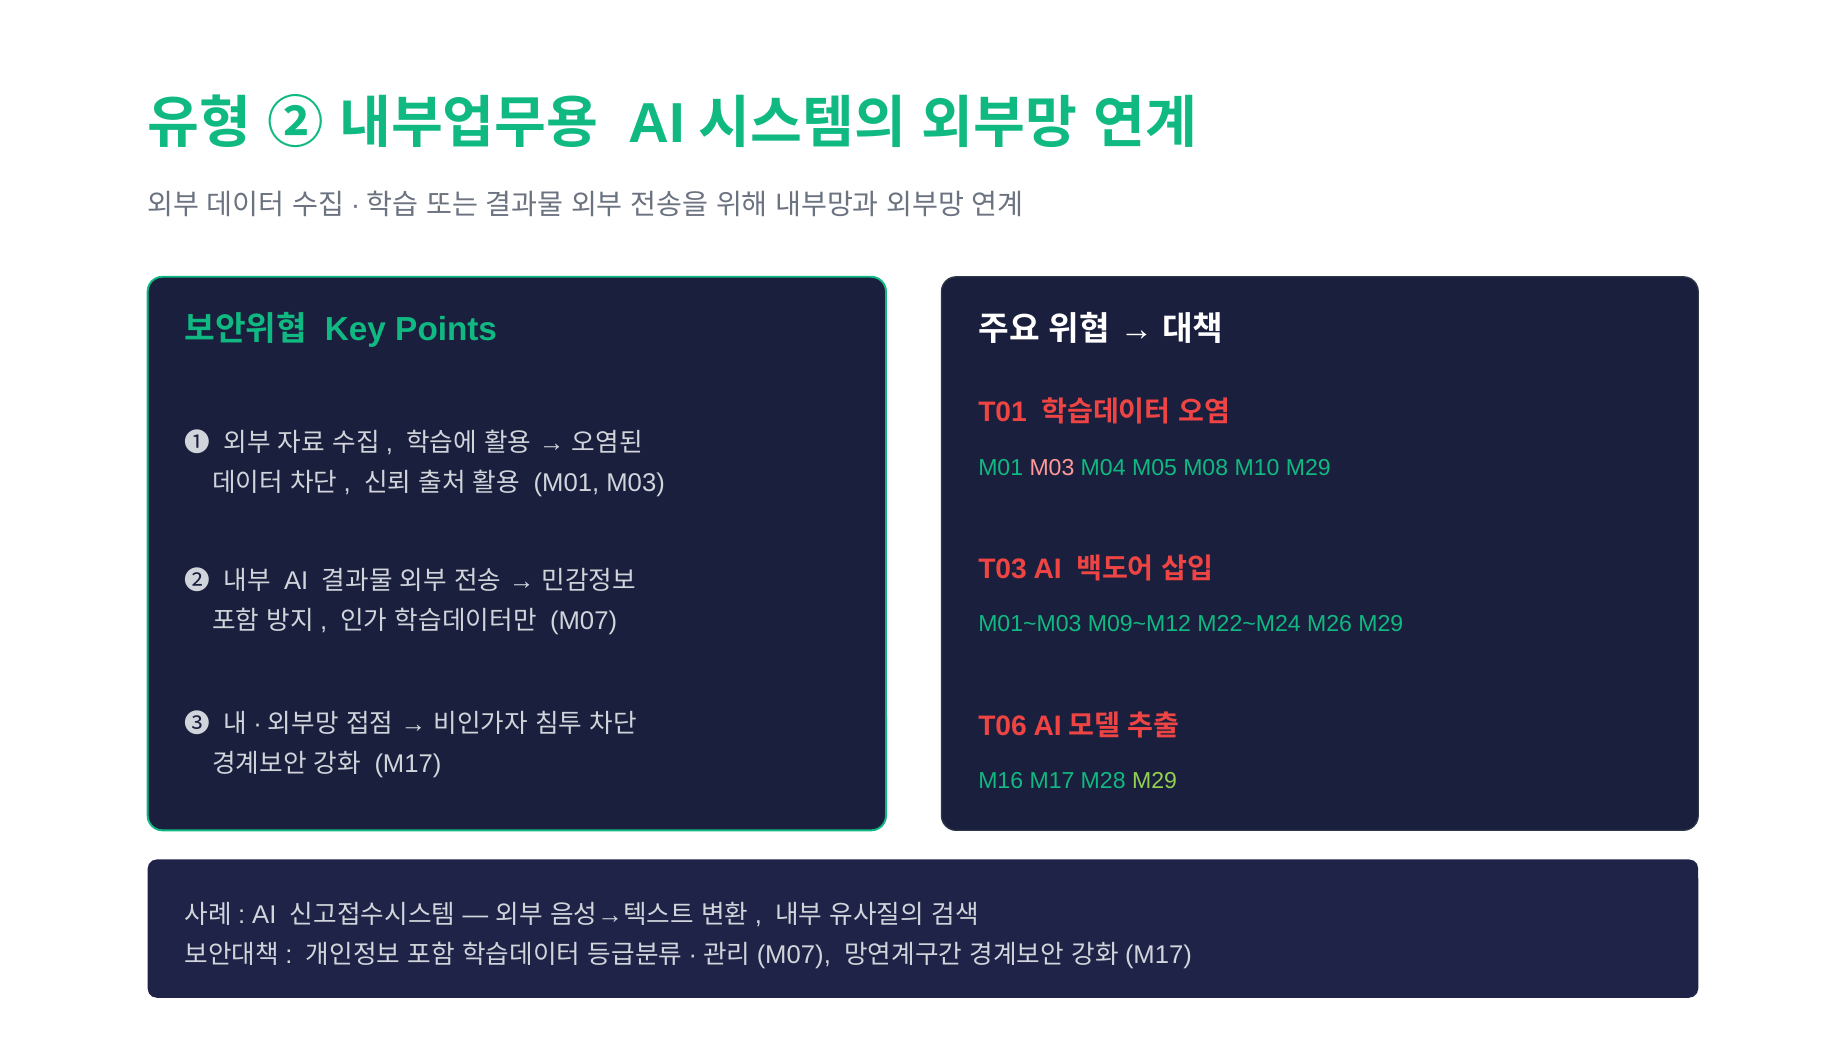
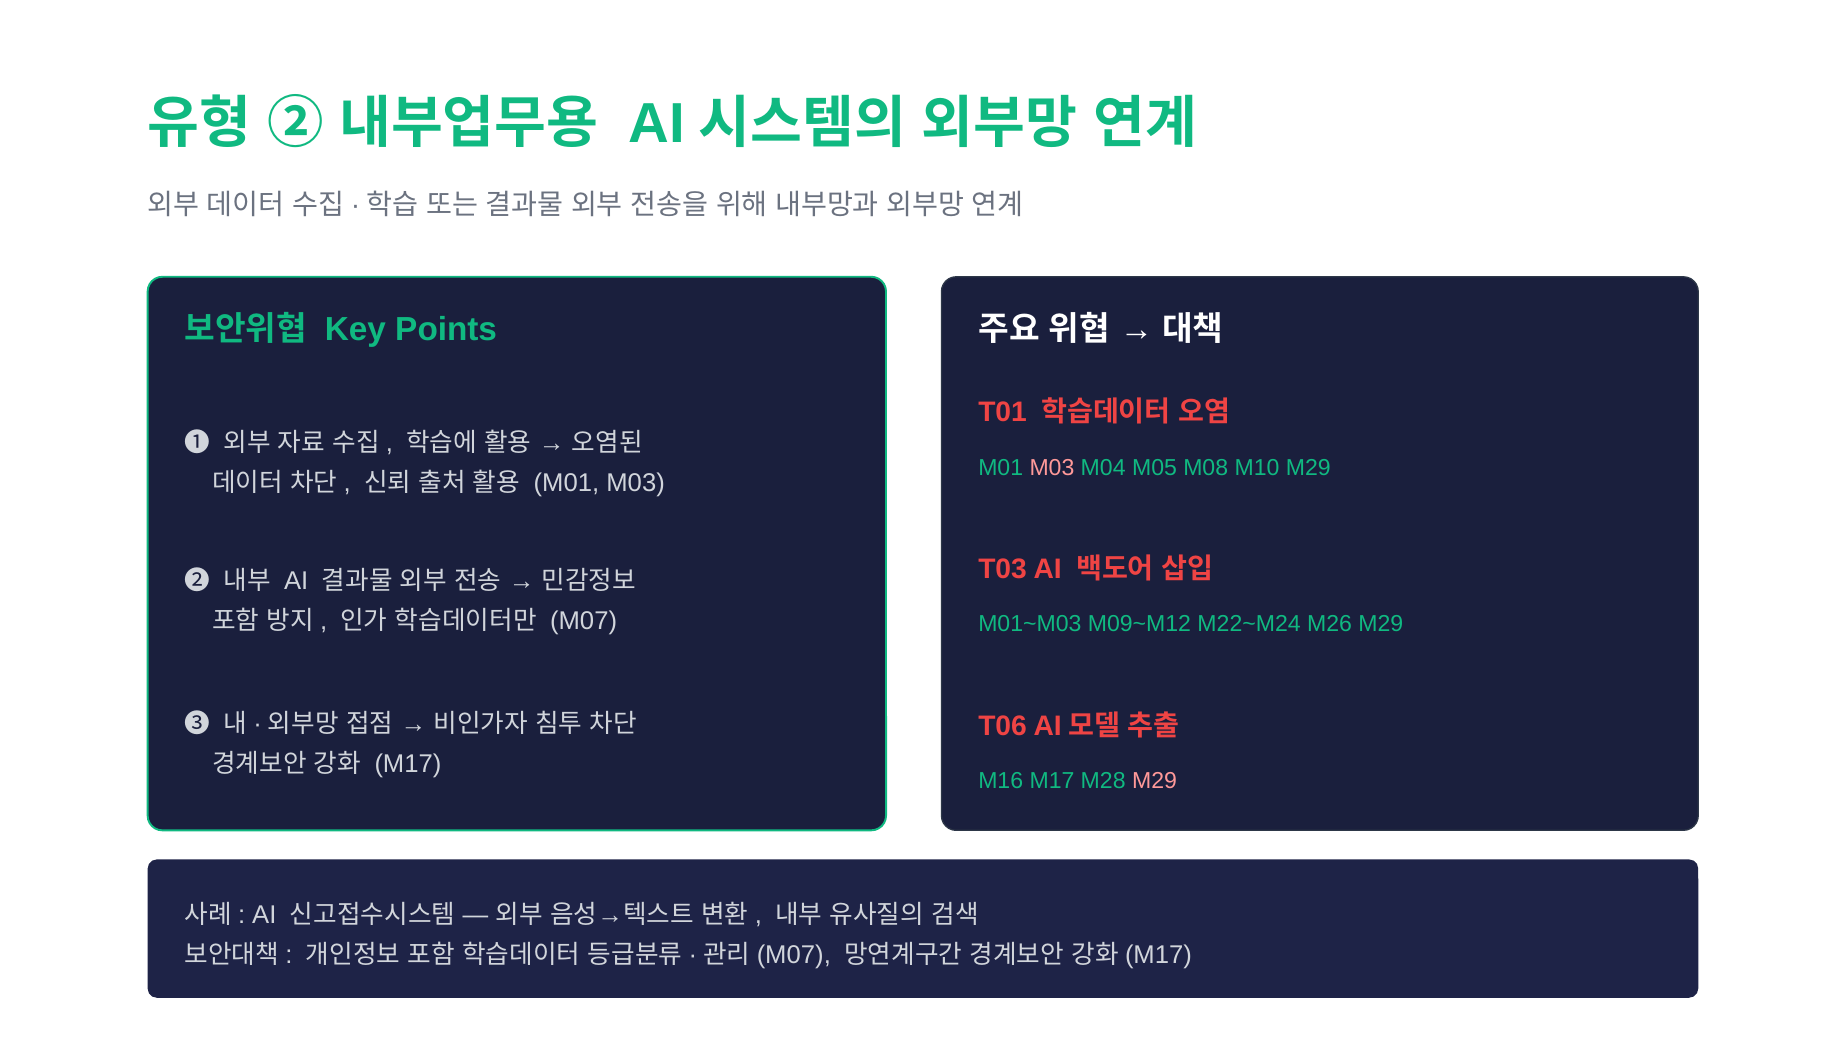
M29 at (1154, 782) colour: light green -> pink
